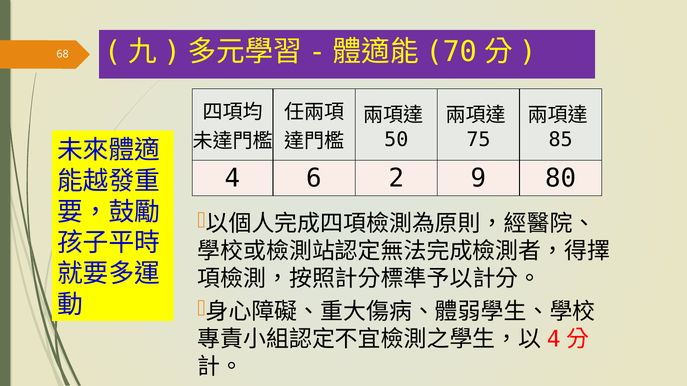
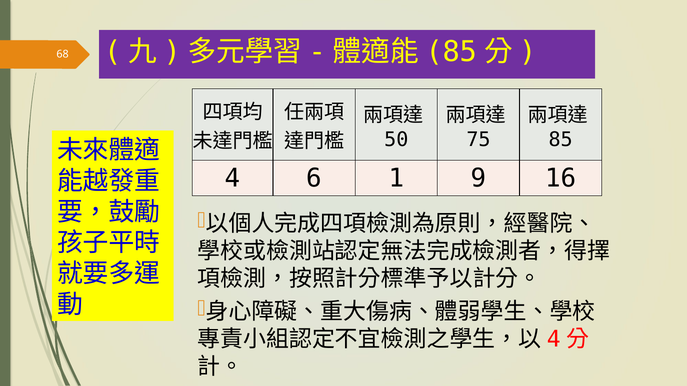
70 at (451, 52): 70 -> 85
2: 2 -> 1
80: 80 -> 16
